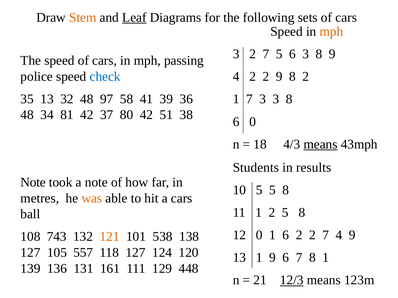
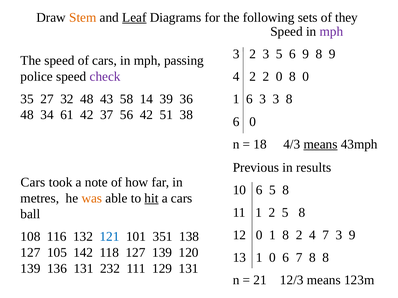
sets of cars: cars -> they
mph at (331, 32) colour: orange -> purple
3 2 7: 7 -> 3
6 3: 3 -> 9
check colour: blue -> purple
2 9: 9 -> 0
8 2: 2 -> 0
35 13: 13 -> 27
97: 97 -> 43
41: 41 -> 14
1 7: 7 -> 6
81: 81 -> 61
80: 80 -> 56
Students: Students -> Previous
Note at (33, 183): Note -> Cars
10 5: 5 -> 6
hit underline: none -> present
1 6: 6 -> 8
2 at (312, 235): 2 -> 4
7 4: 4 -> 3
743: 743 -> 116
121 colour: orange -> blue
538: 538 -> 351
557: 557 -> 142
127 124: 124 -> 139
1 9: 9 -> 0
8 1: 1 -> 8
161: 161 -> 232
129 448: 448 -> 131
12/3 underline: present -> none
